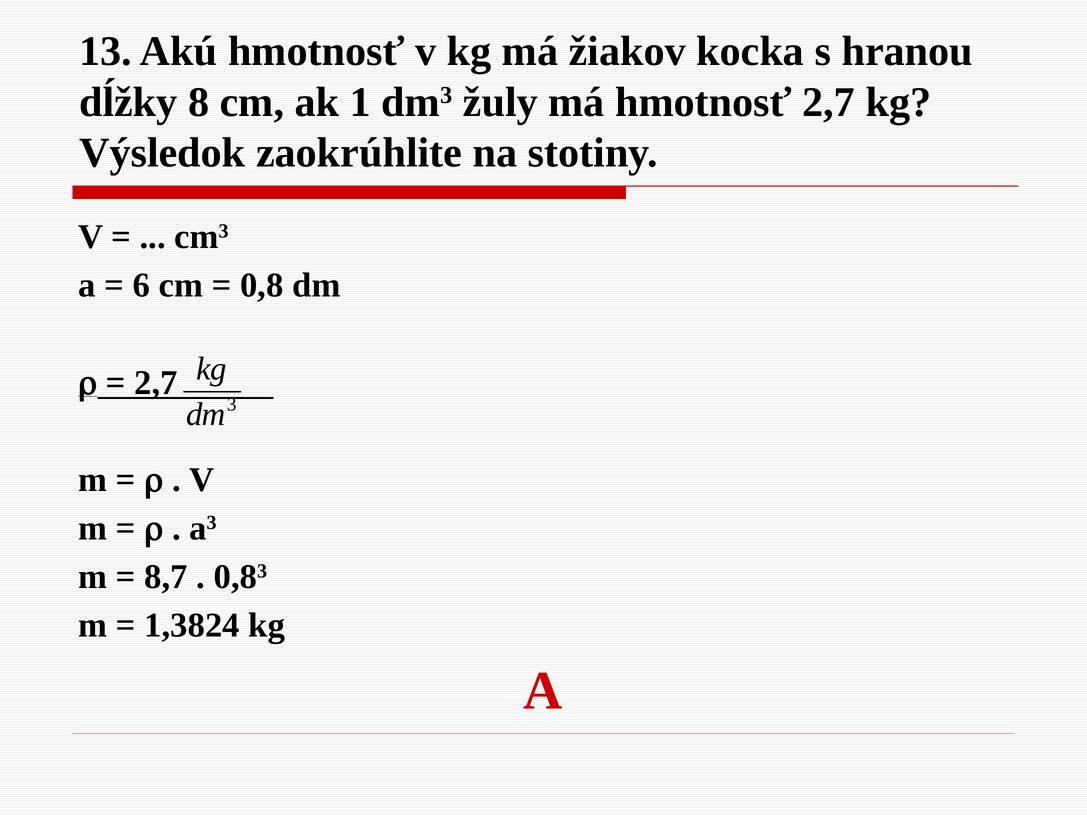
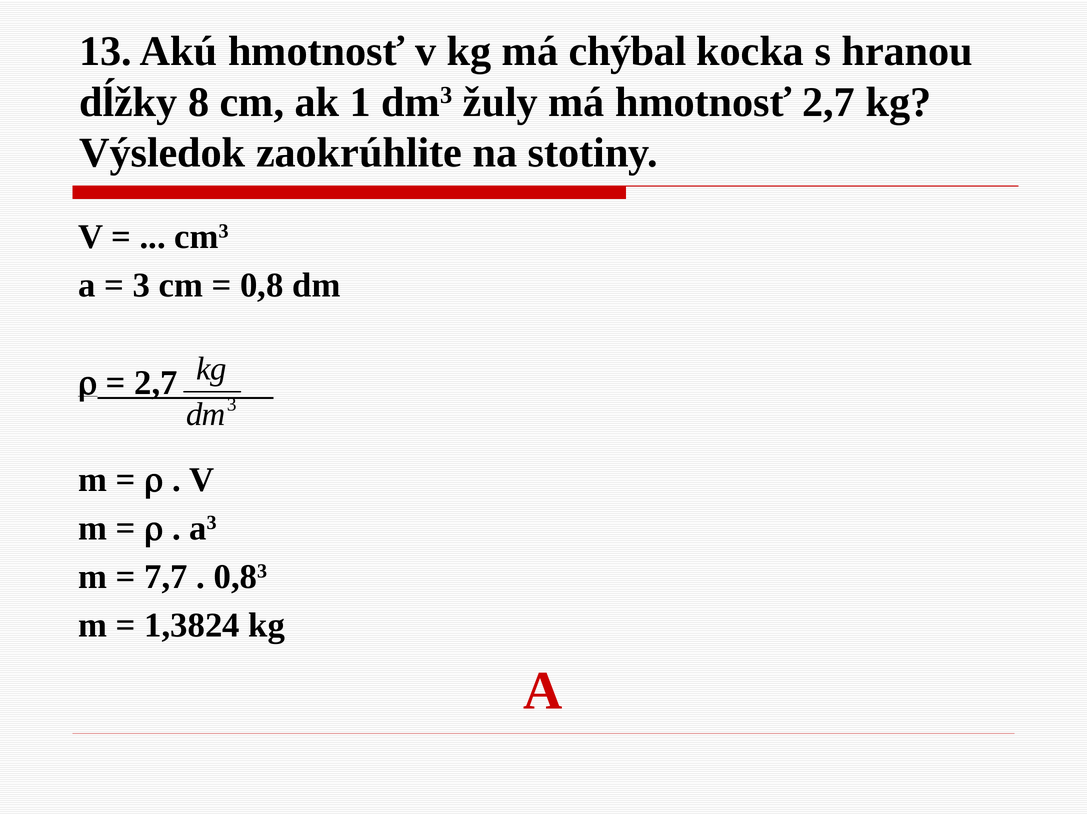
žiakov: žiakov -> chýbal
6 at (141, 286): 6 -> 3
8,7: 8,7 -> 7,7
